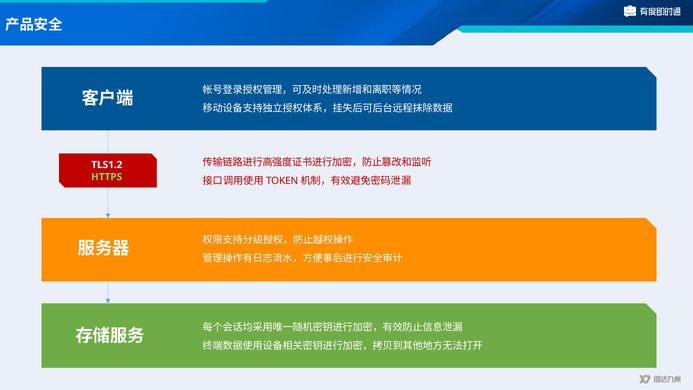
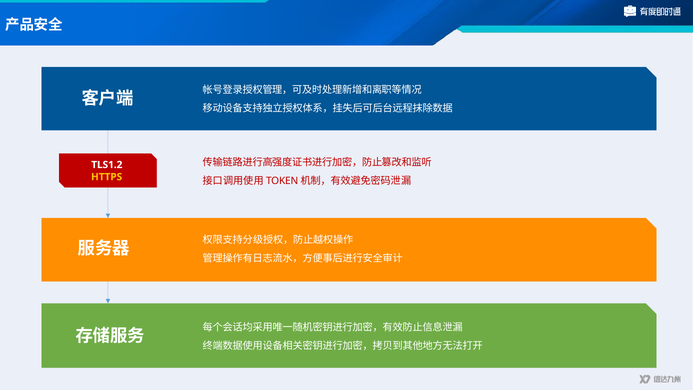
HTTPS colour: light green -> yellow
